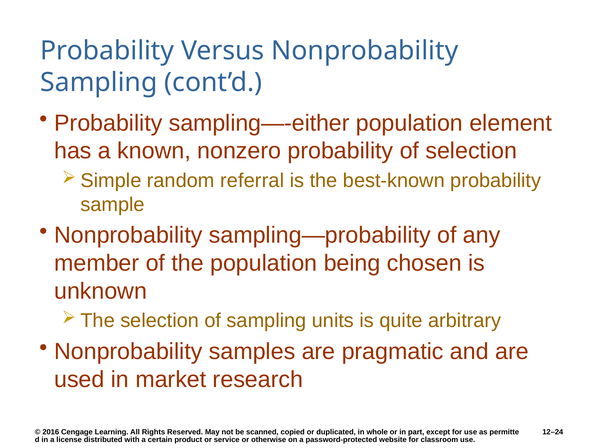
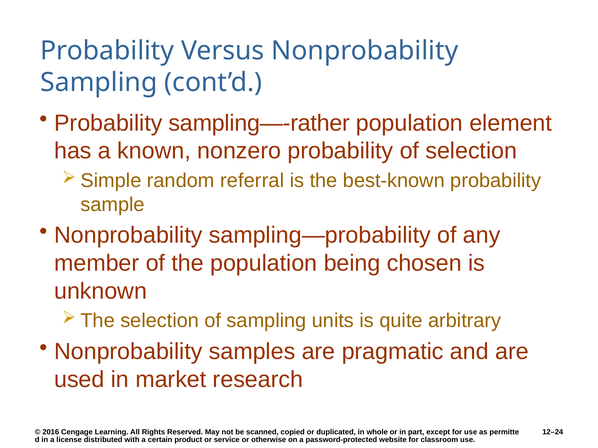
sampling—-either: sampling—-either -> sampling—-rather
